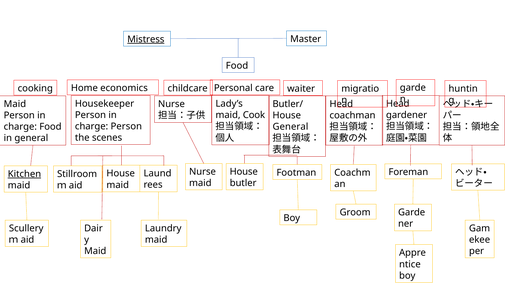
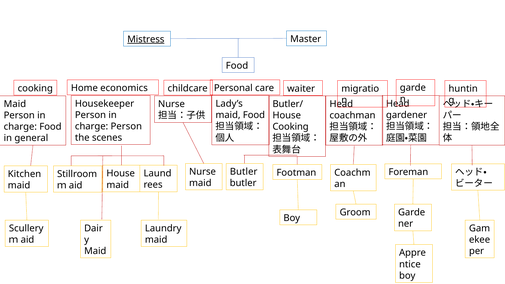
maid Cook: Cook -> Food
General at (290, 127): General -> Cooking
House at (244, 172): House -> Butler
Kitchen underline: present -> none
